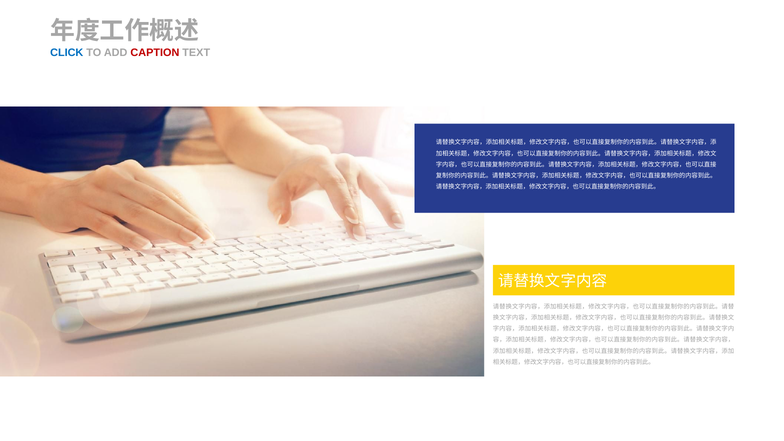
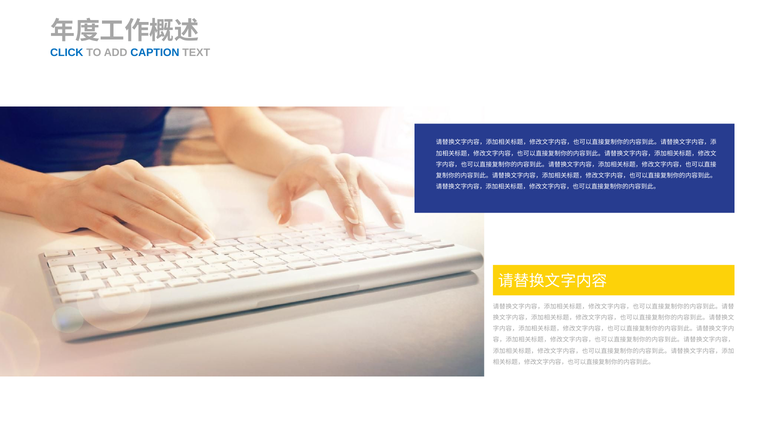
CAPTION colour: red -> blue
